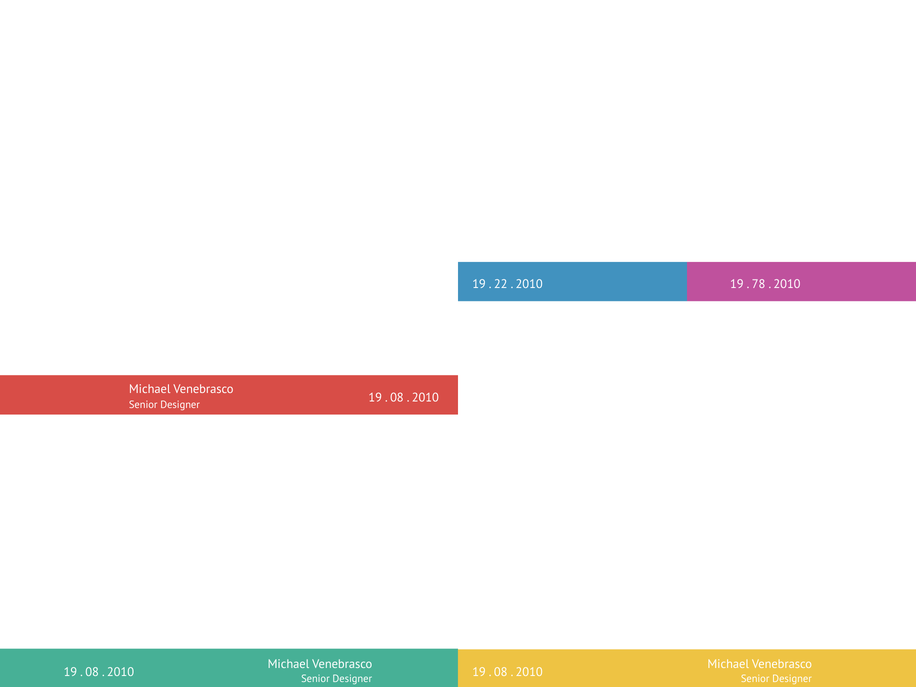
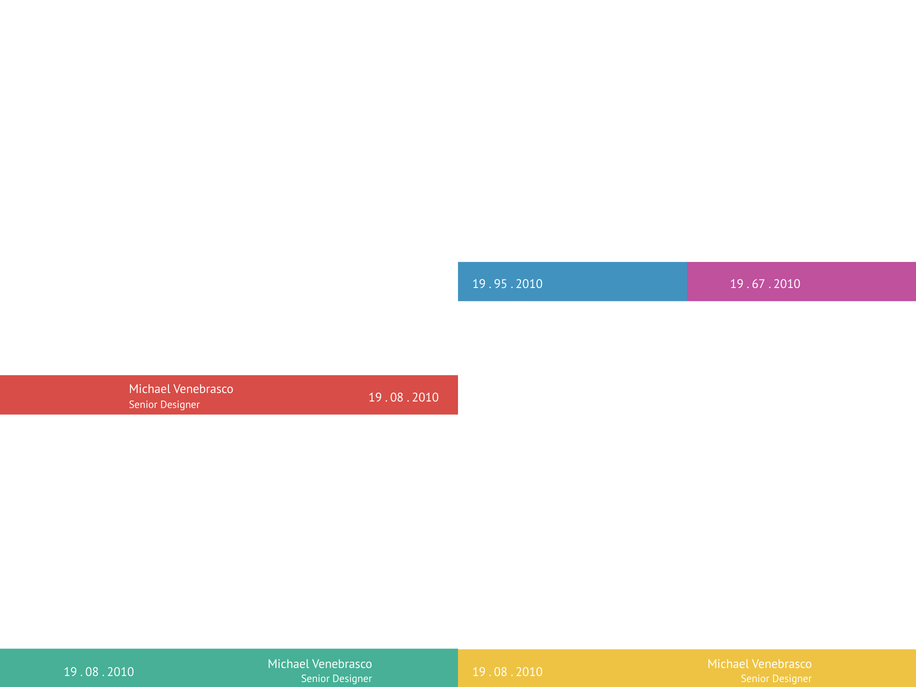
22: 22 -> 95
78: 78 -> 67
